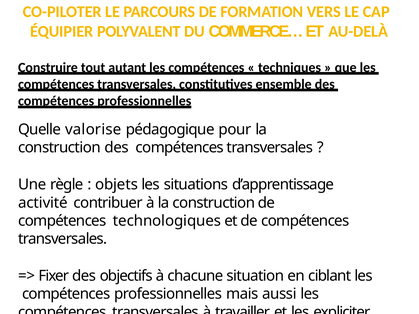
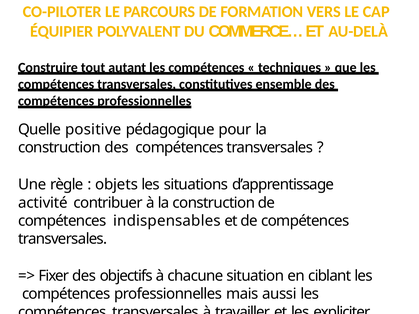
valorise: valorise -> positive
technologiques: technologiques -> indispensables
